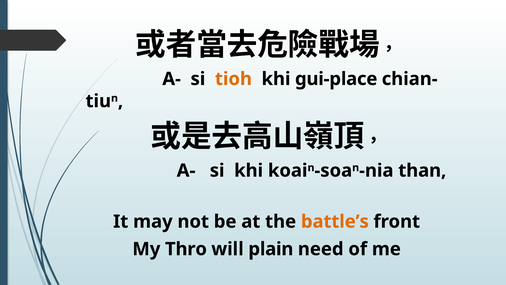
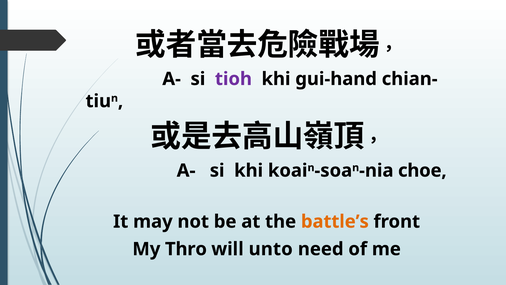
tioh colour: orange -> purple
gui-place: gui-place -> gui-hand
than: than -> choe
plain: plain -> unto
